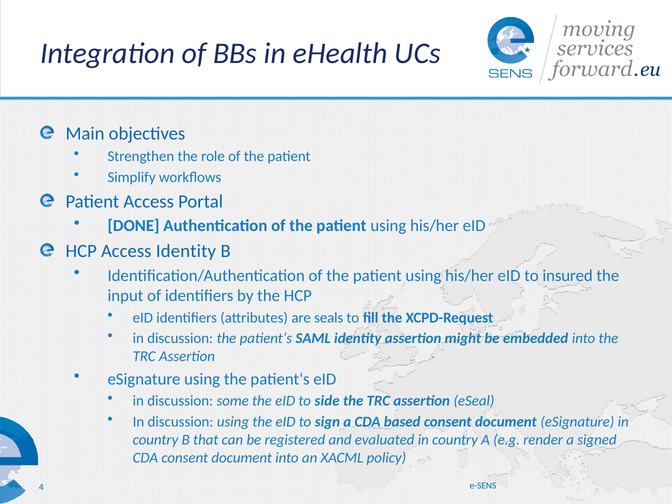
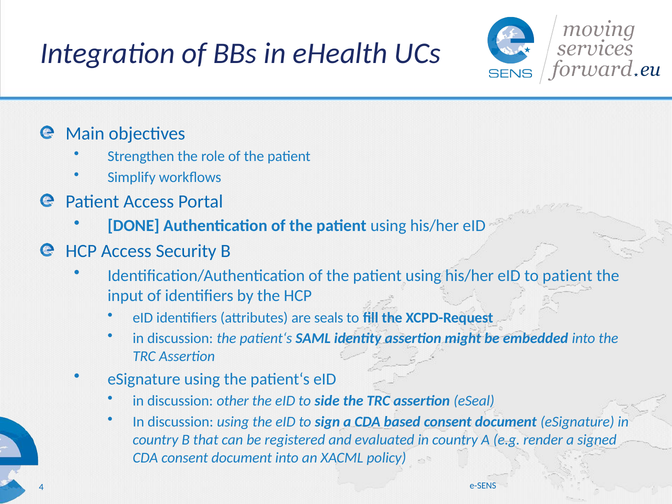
Access Identity: Identity -> Security
to insured: insured -> patient
some: some -> other
